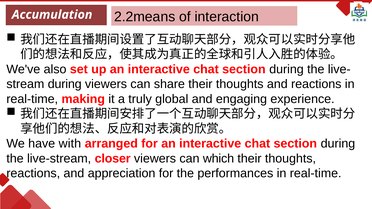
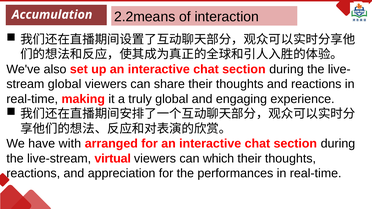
during at (65, 84): during -> global
closer: closer -> virtual
